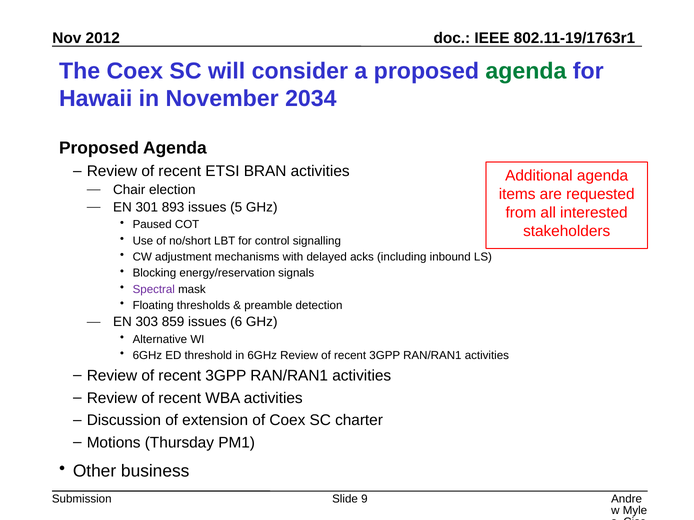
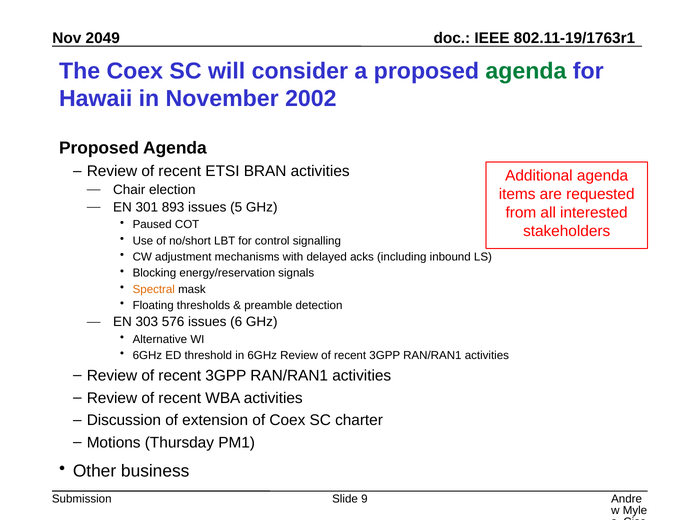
2012: 2012 -> 2049
2034: 2034 -> 2002
Spectral colour: purple -> orange
859: 859 -> 576
